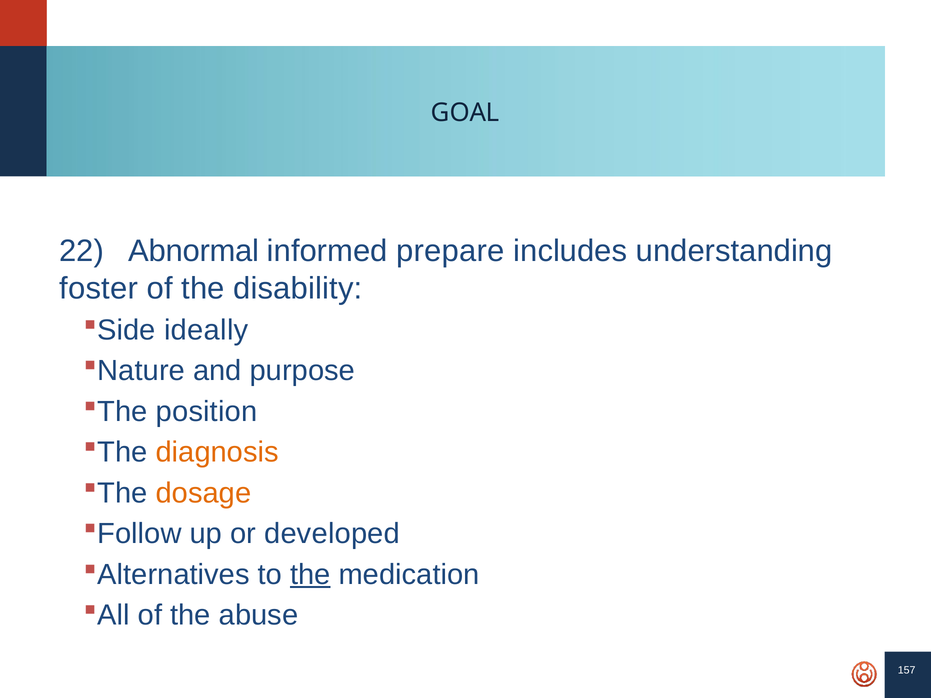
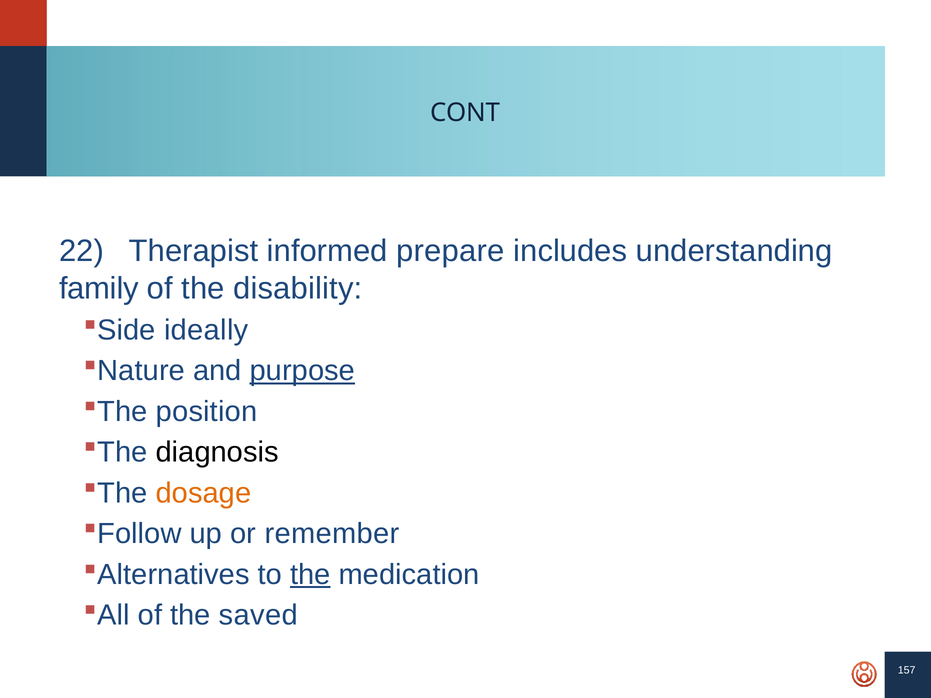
GOAL: GOAL -> CONT
Abnormal: Abnormal -> Therapist
foster: foster -> family
purpose underline: none -> present
diagnosis colour: orange -> black
developed: developed -> remember
abuse: abuse -> saved
